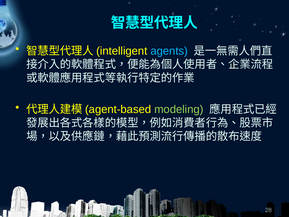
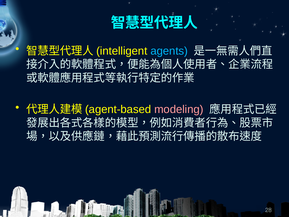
modeling colour: light green -> pink
